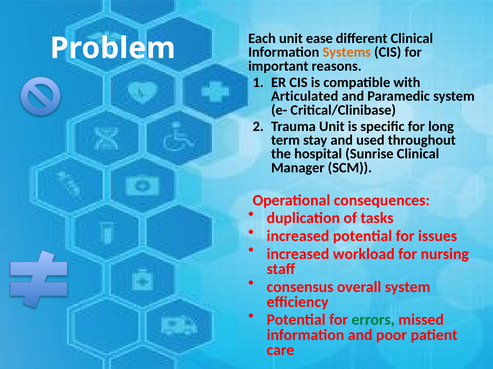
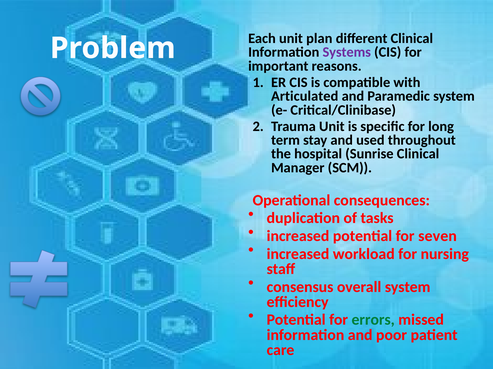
ease: ease -> plan
Systems colour: orange -> purple
issues: issues -> seven
